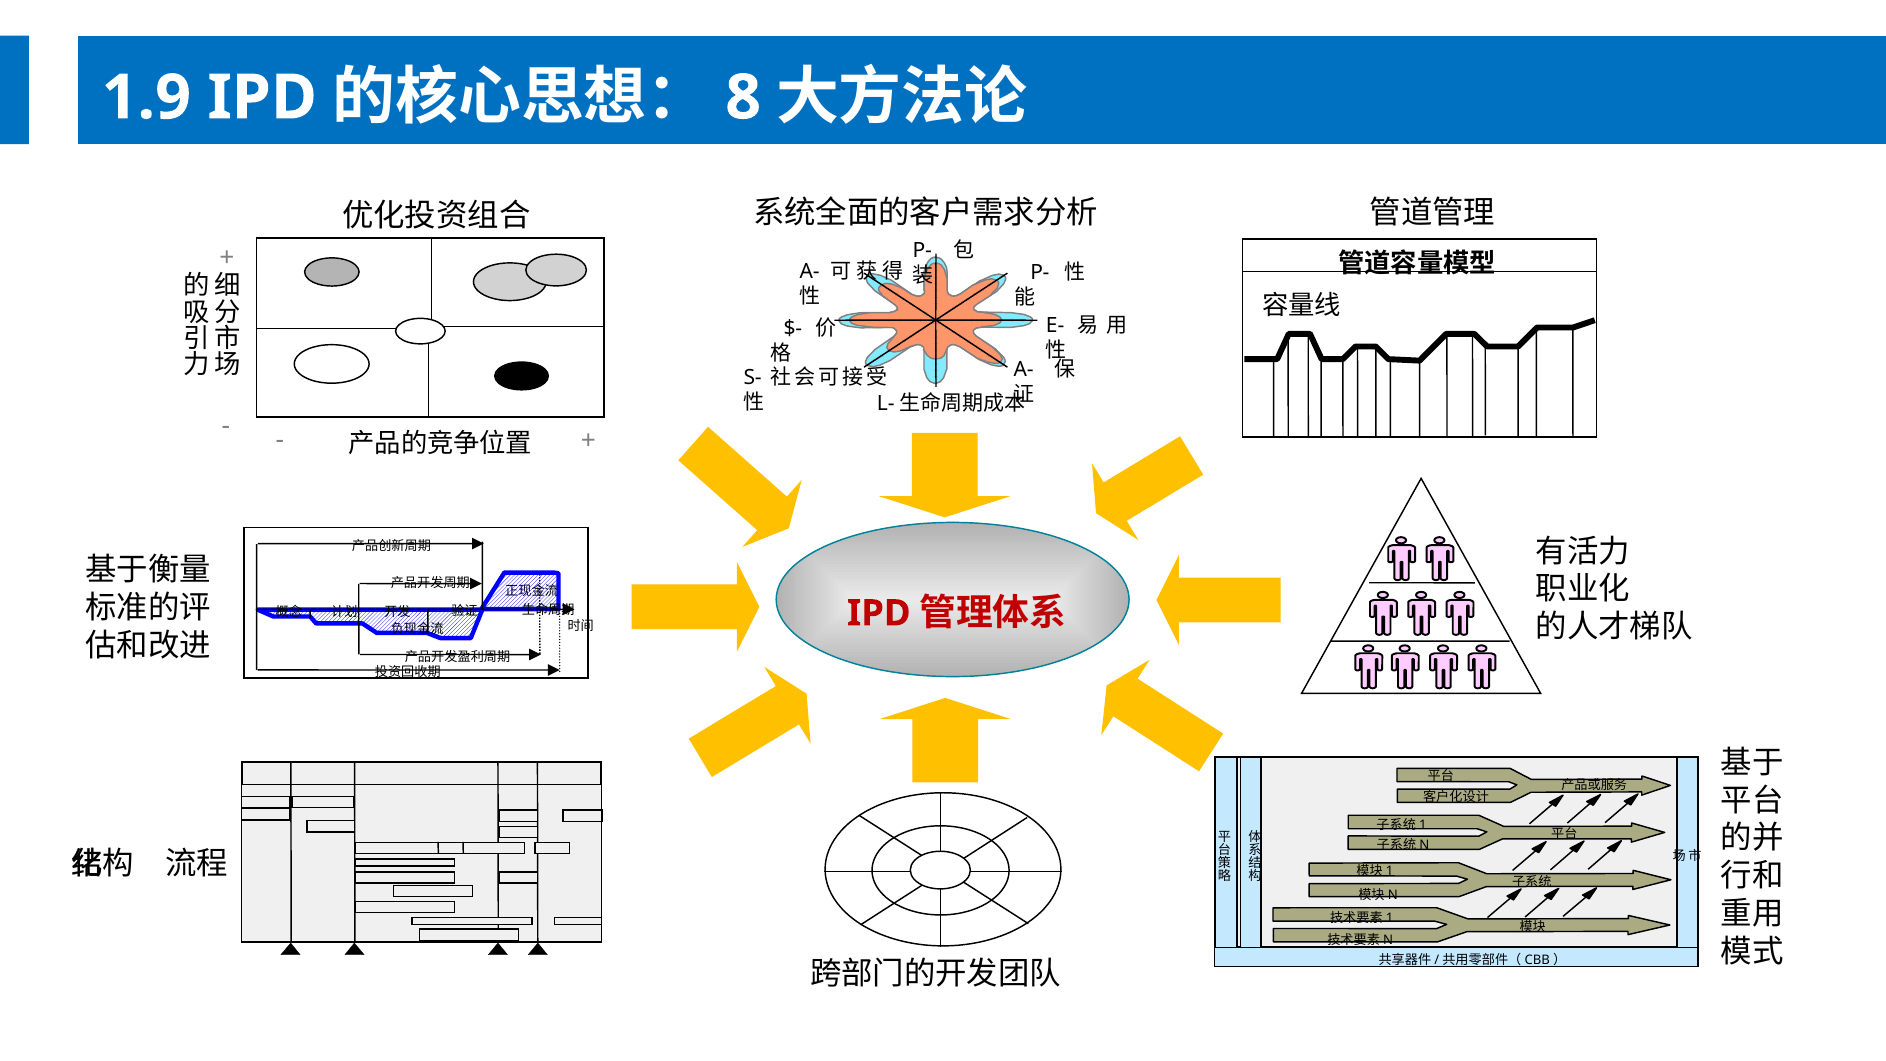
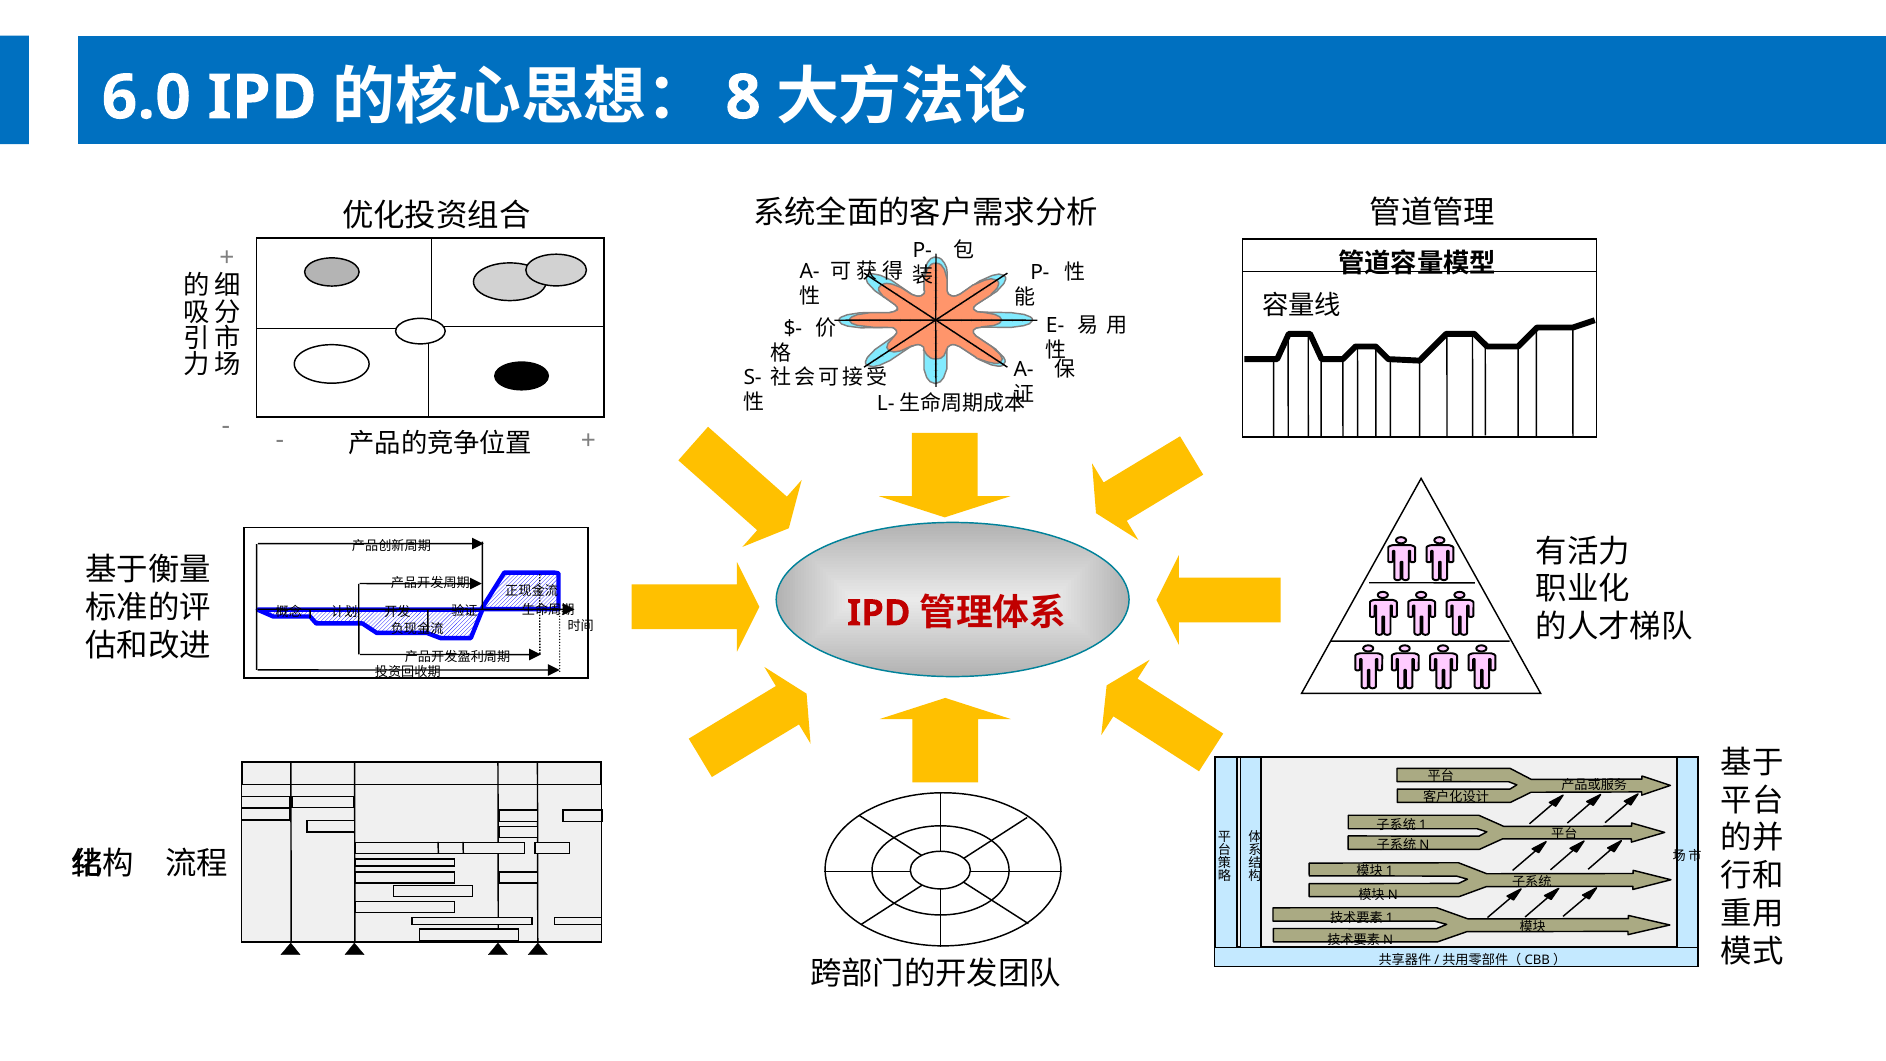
1.9: 1.9 -> 6.0
